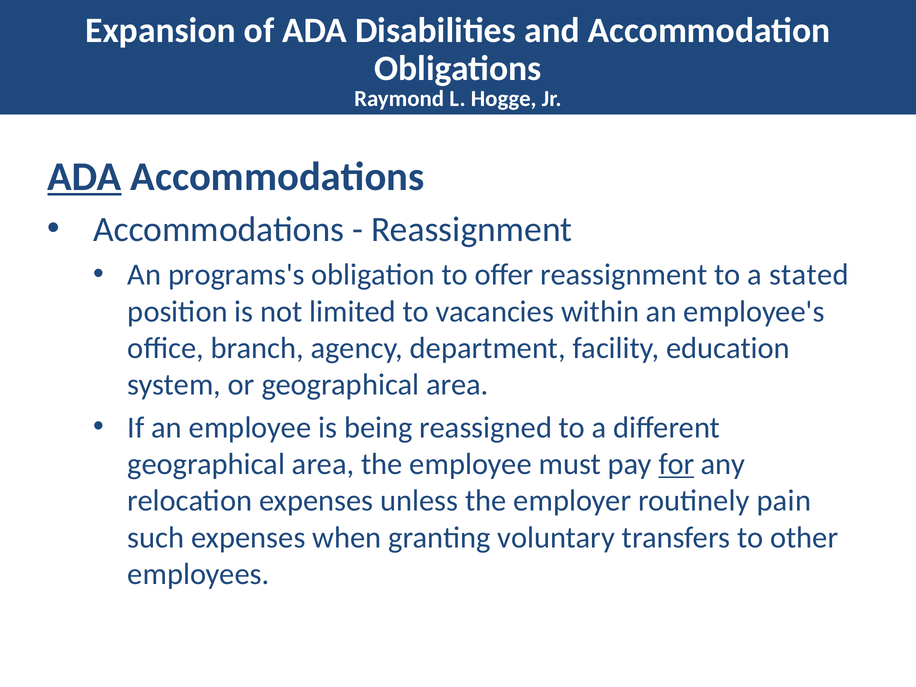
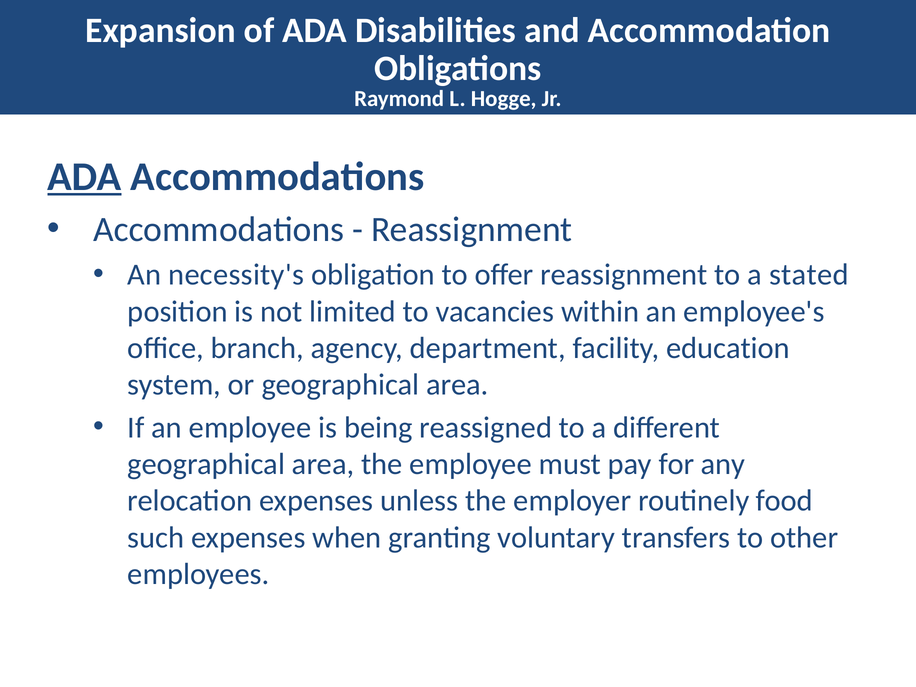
programs's: programs's -> necessity's
for underline: present -> none
pain: pain -> food
